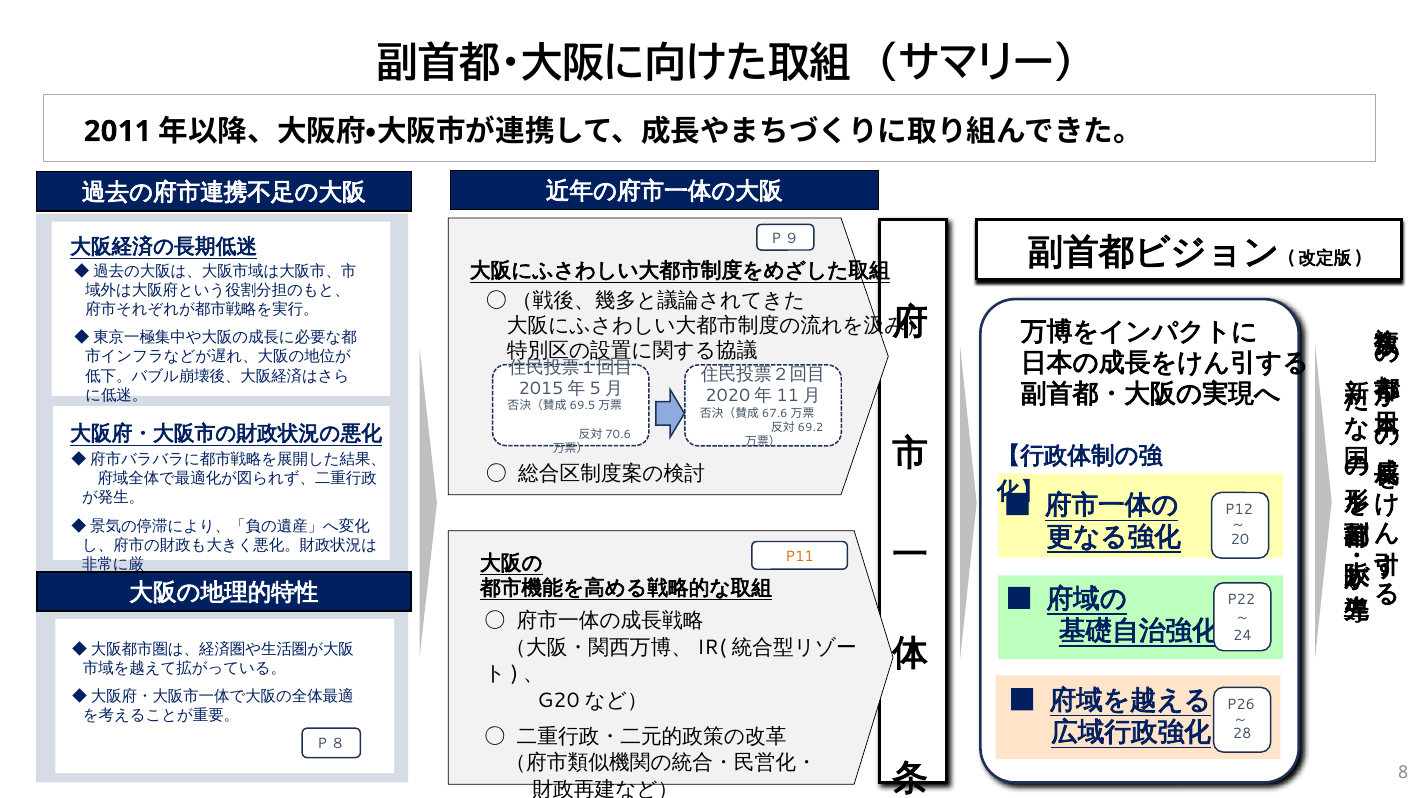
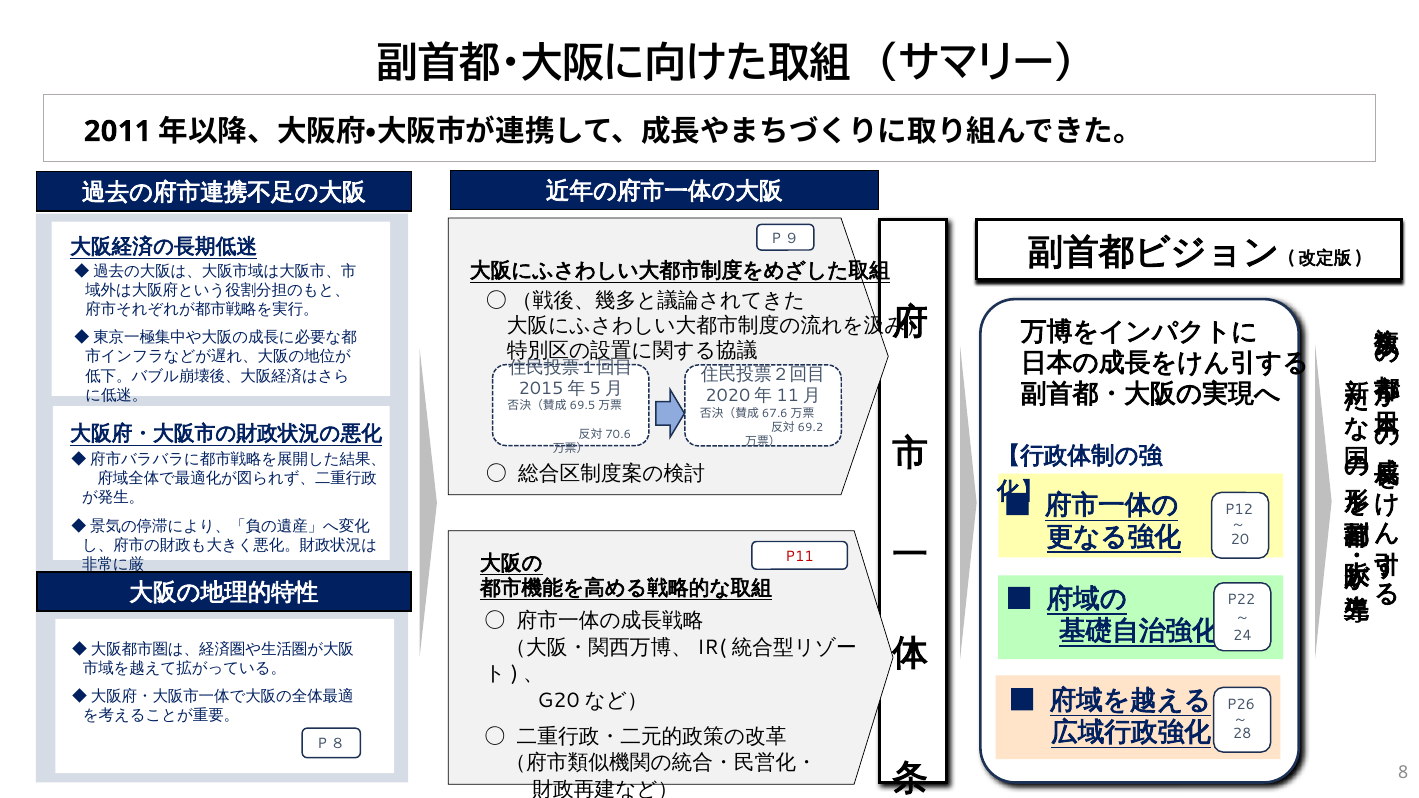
P11 colour: orange -> red
